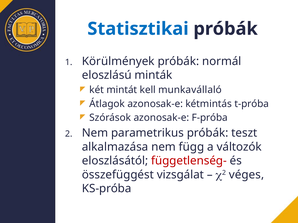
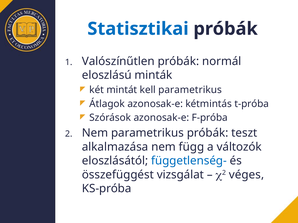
Körülmények: Körülmények -> Valószínűtlen
kell munkavállaló: munkavállaló -> parametrikus
függetlenség- colour: red -> blue
